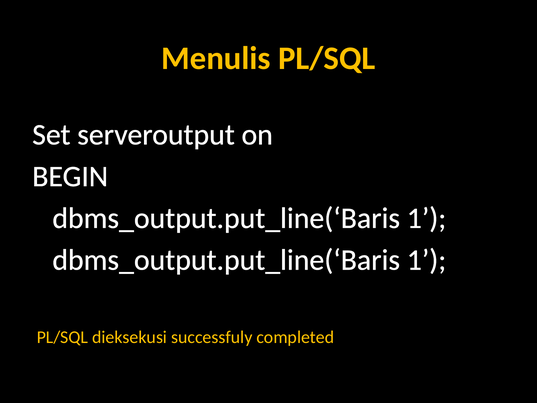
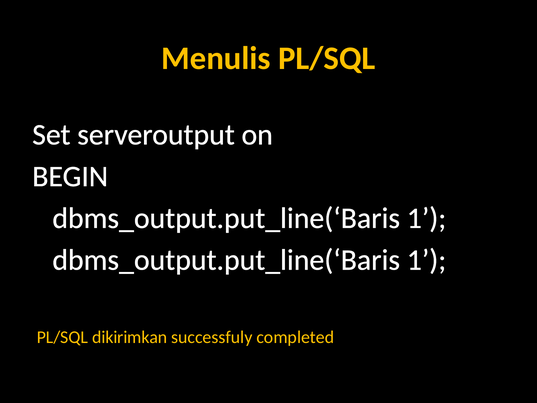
dieksekusi: dieksekusi -> dikirimkan
